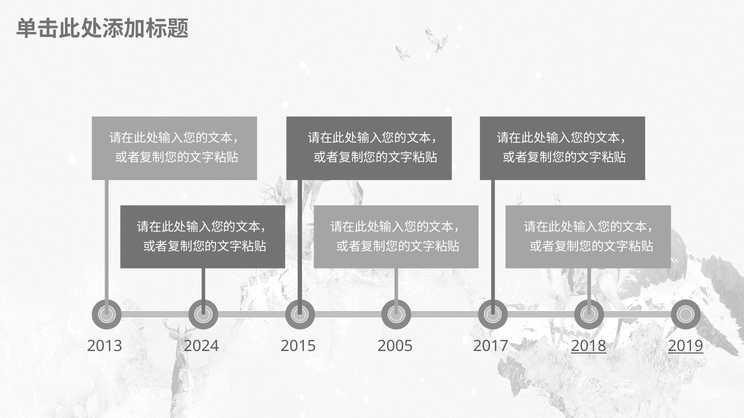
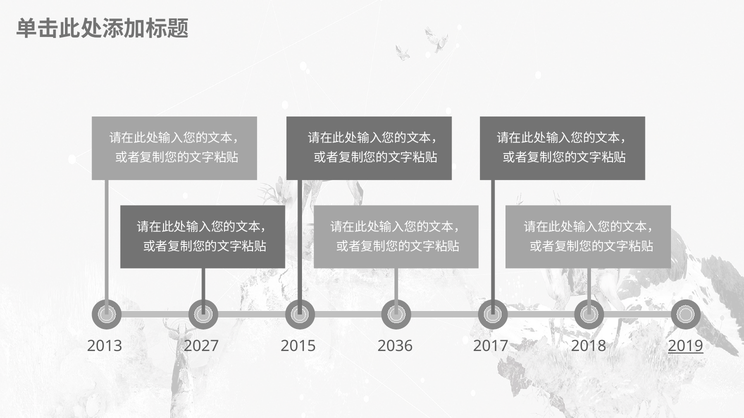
2024: 2024 -> 2027
2005: 2005 -> 2036
2018 underline: present -> none
